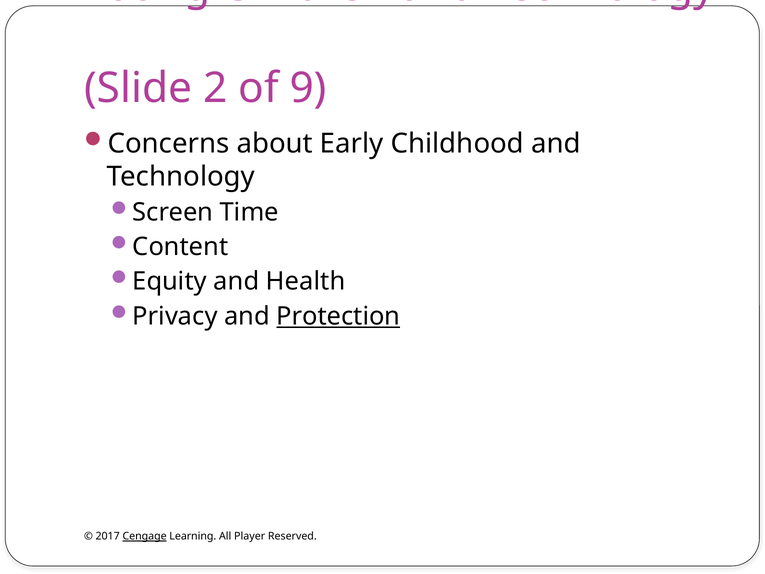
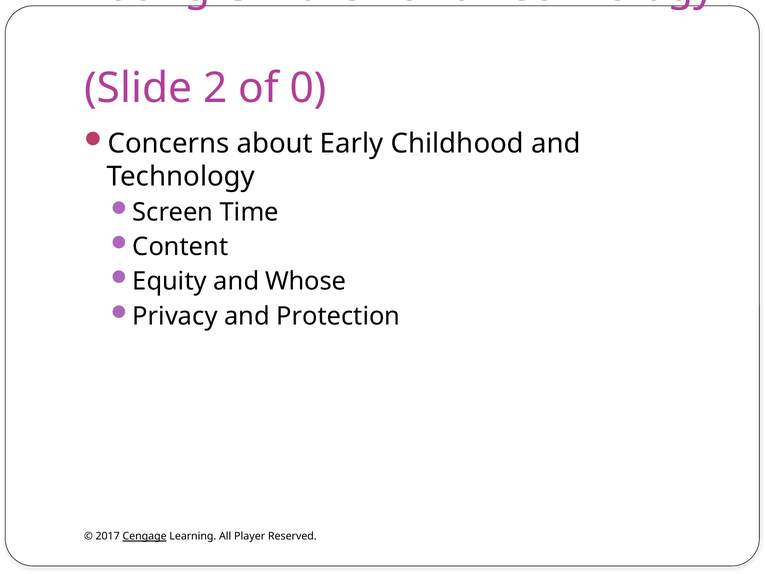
9: 9 -> 0
Health: Health -> Whose
Protection underline: present -> none
